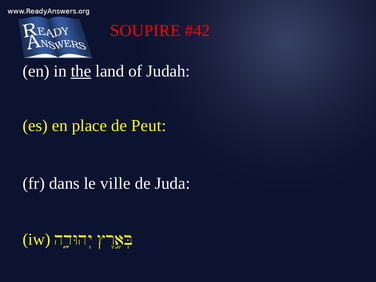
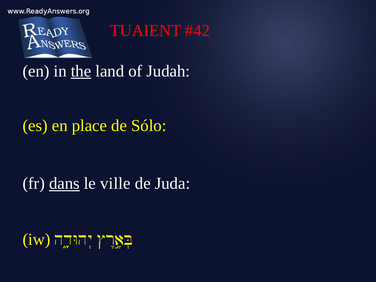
SOUPIRE: SOUPIRE -> TUAIENT
Peut: Peut -> Sólo
dans underline: none -> present
